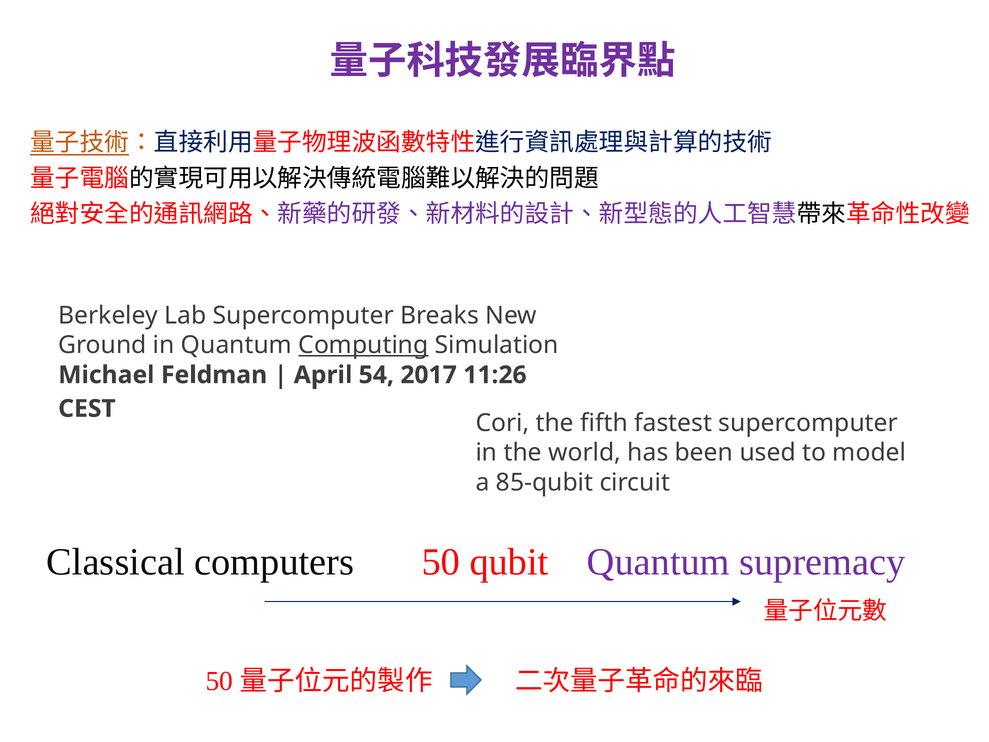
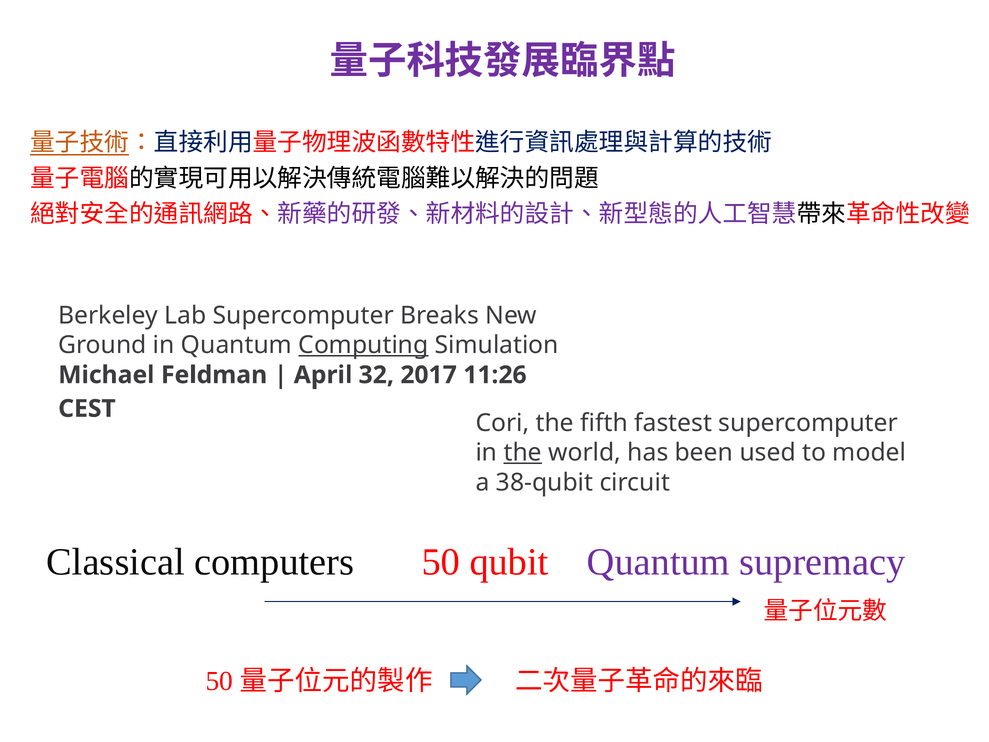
54: 54 -> 32
the at (523, 453) underline: none -> present
85-qubit: 85-qubit -> 38-qubit
